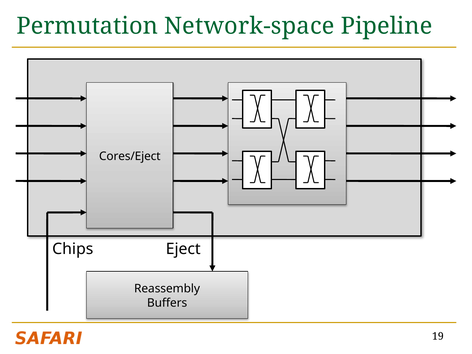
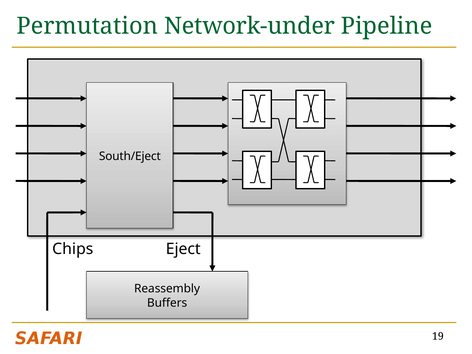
Network-space: Network-space -> Network-under
Cores/Eject: Cores/Eject -> South/Eject
